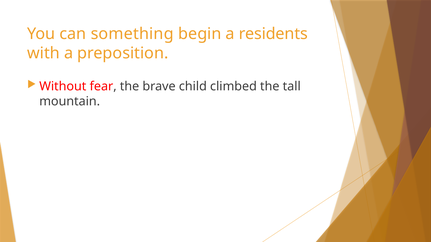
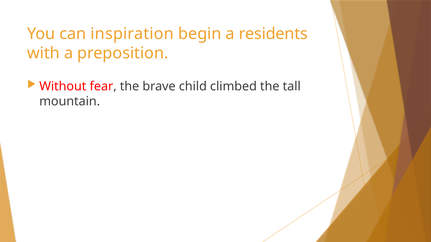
something: something -> inspiration
